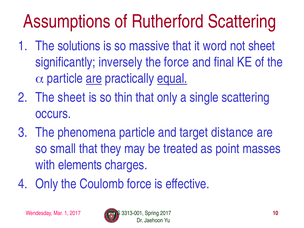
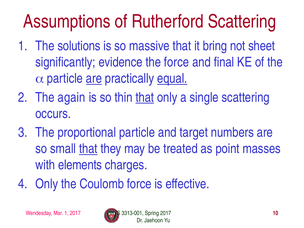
word: word -> bring
inversely: inversely -> evidence
The sheet: sheet -> again
that at (145, 97) underline: none -> present
phenomena: phenomena -> proportional
distance: distance -> numbers
that at (88, 149) underline: none -> present
